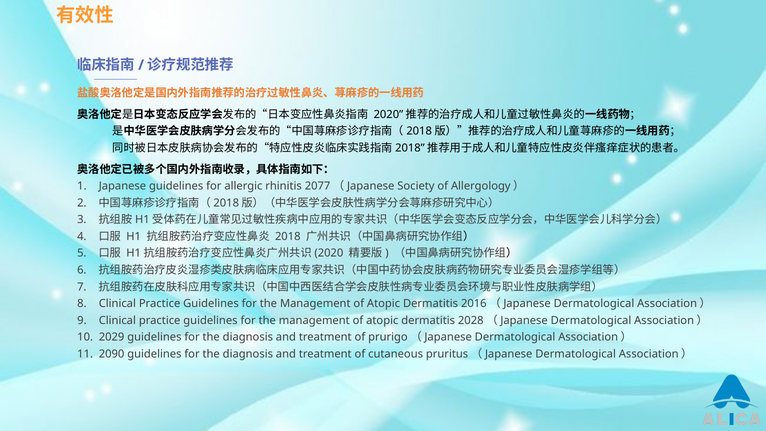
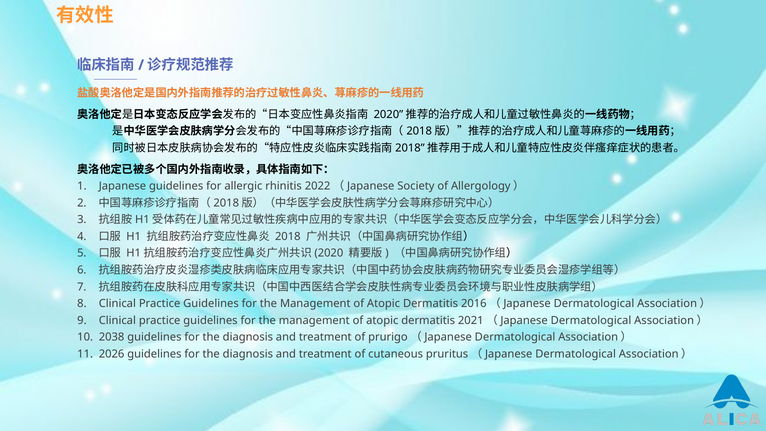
2077: 2077 -> 2022
2028: 2028 -> 2021
2029: 2029 -> 2038
2090: 2090 -> 2026
